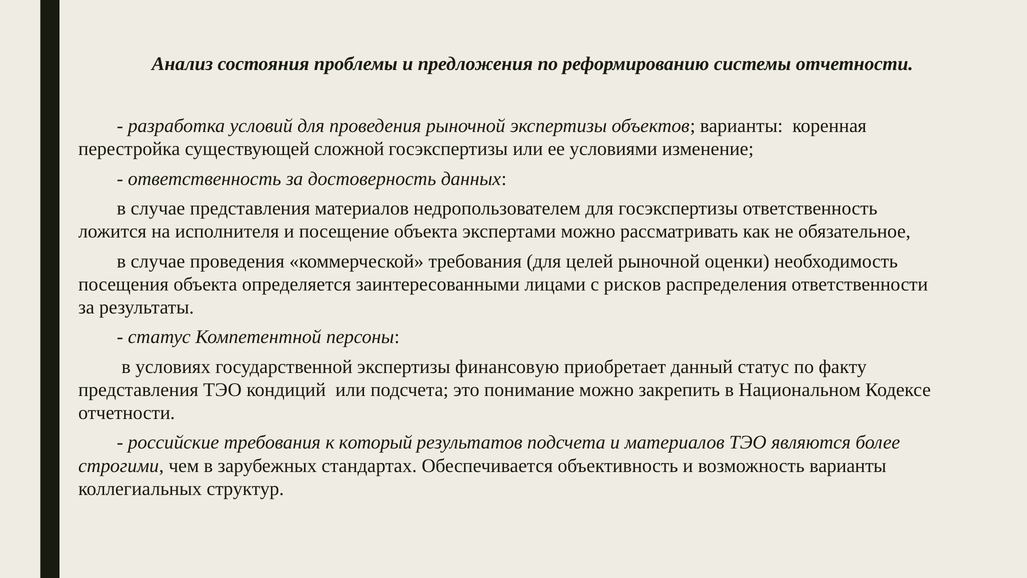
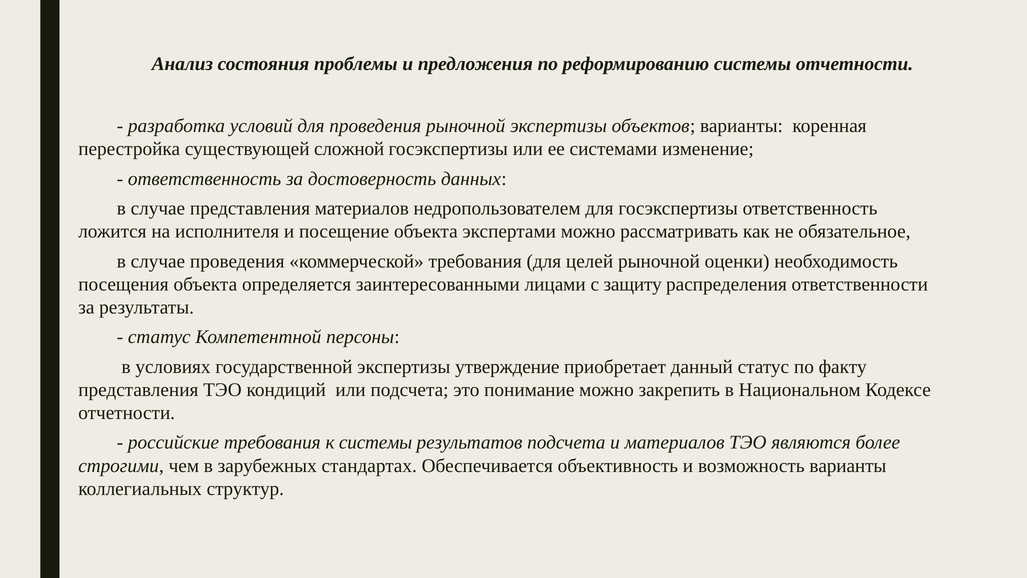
условиями: условиями -> системами
рисков: рисков -> защиту
финансовую: финансовую -> утверждение
к который: который -> системы
